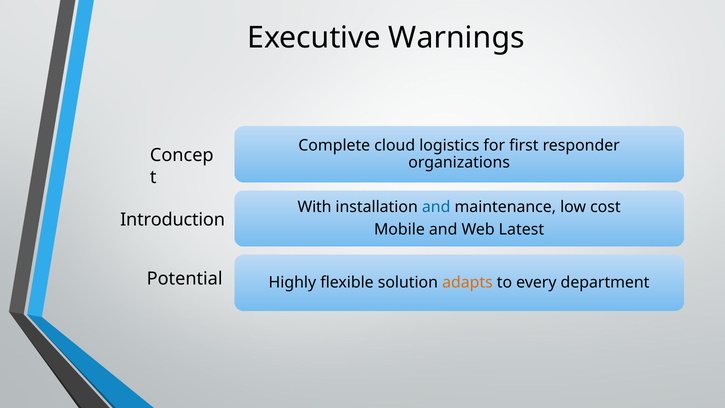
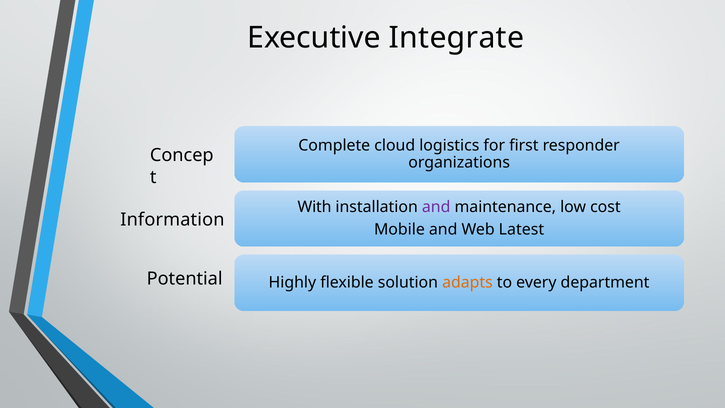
Warnings: Warnings -> Integrate
and at (436, 207) colour: blue -> purple
Introduction: Introduction -> Information
